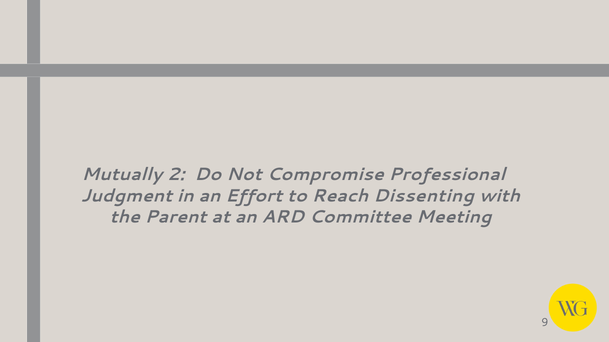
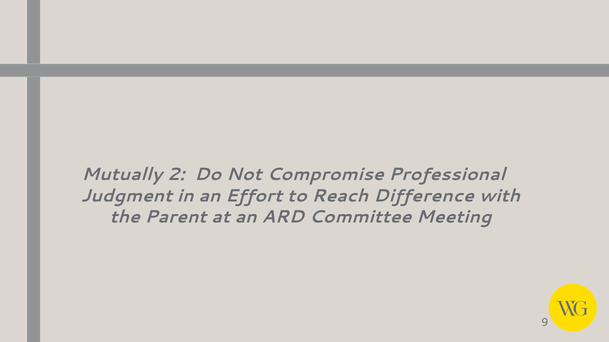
Dissenting: Dissenting -> Difference
